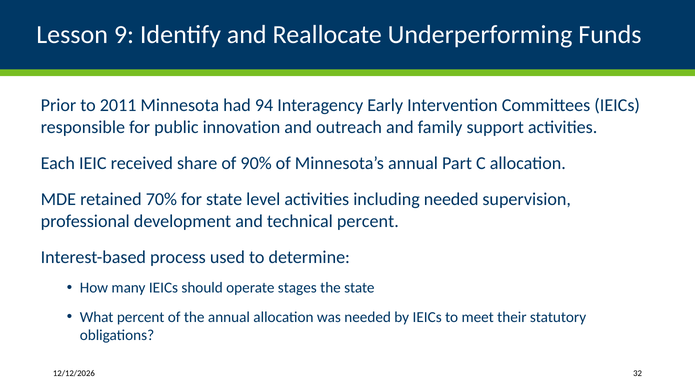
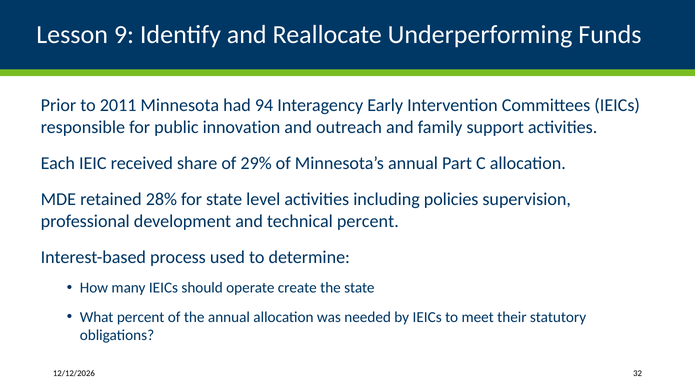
90%: 90% -> 29%
70%: 70% -> 28%
including needed: needed -> policies
stages: stages -> create
